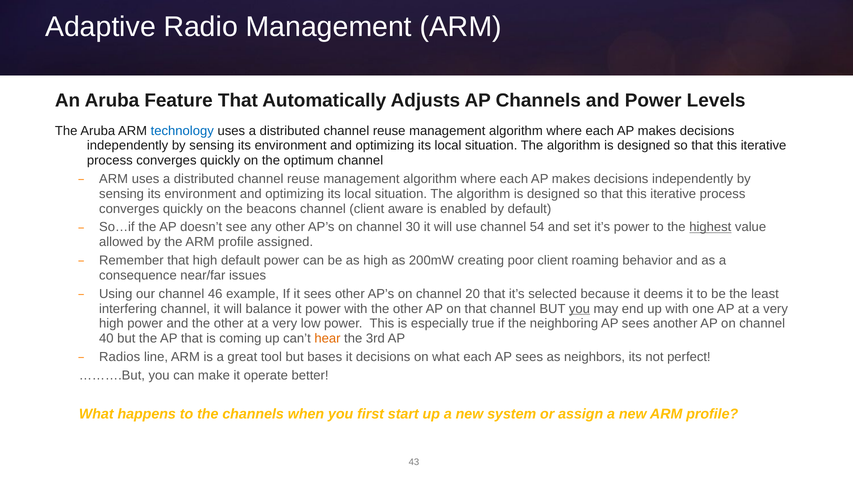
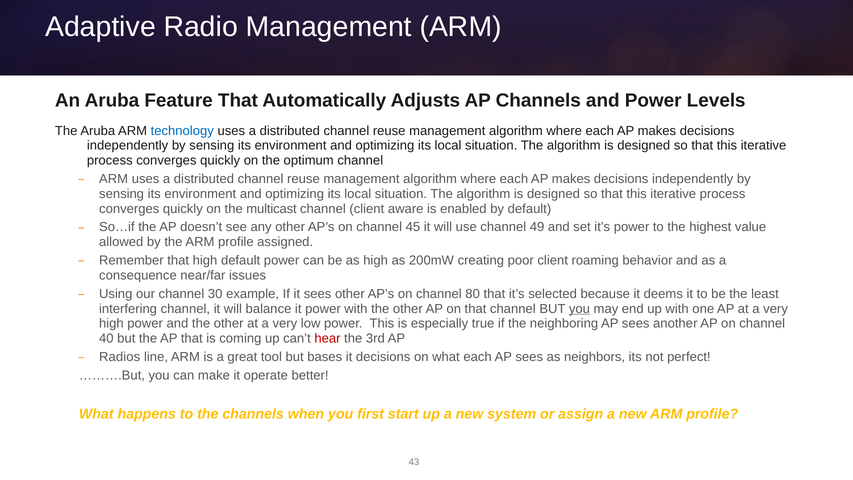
beacons: beacons -> multicast
30: 30 -> 45
54: 54 -> 49
highest underline: present -> none
46: 46 -> 30
20: 20 -> 80
hear colour: orange -> red
